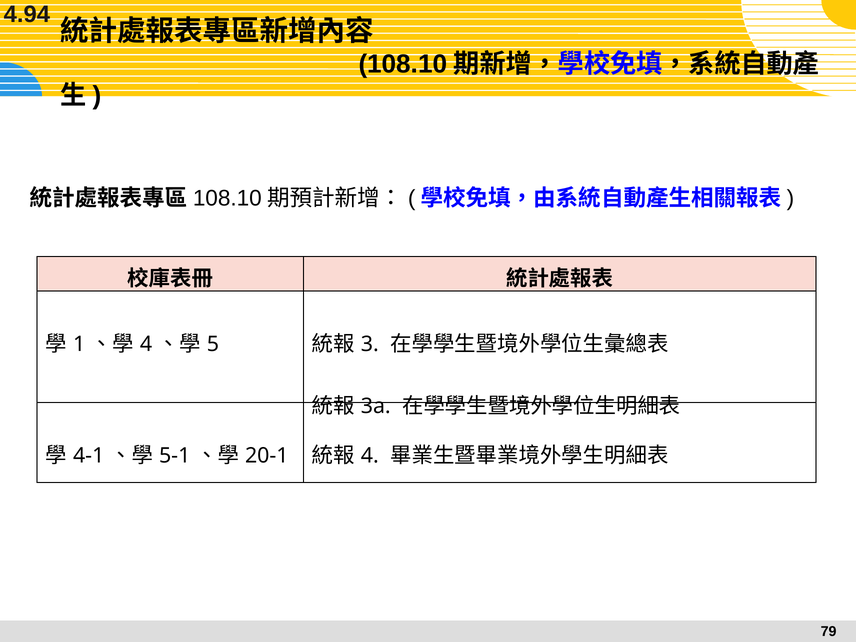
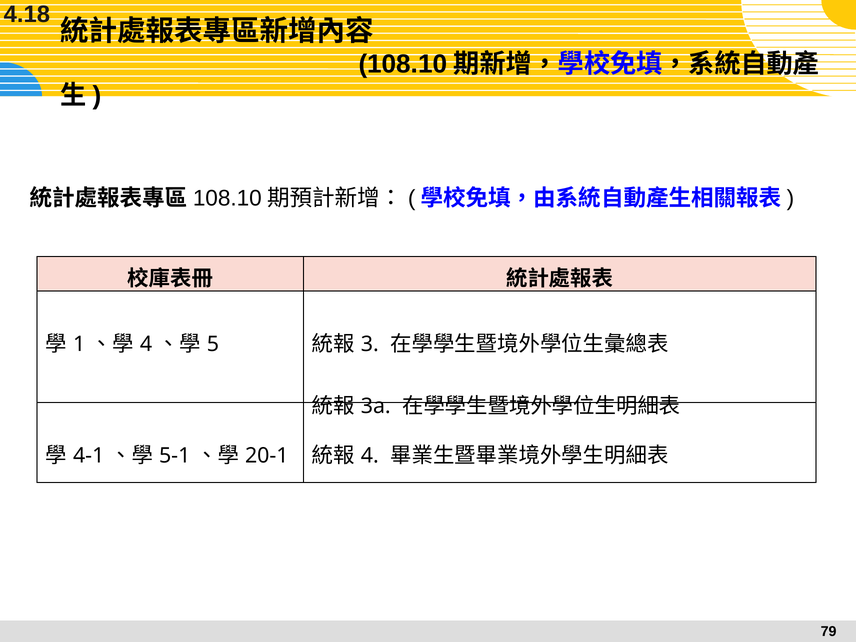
4.94: 4.94 -> 4.18
